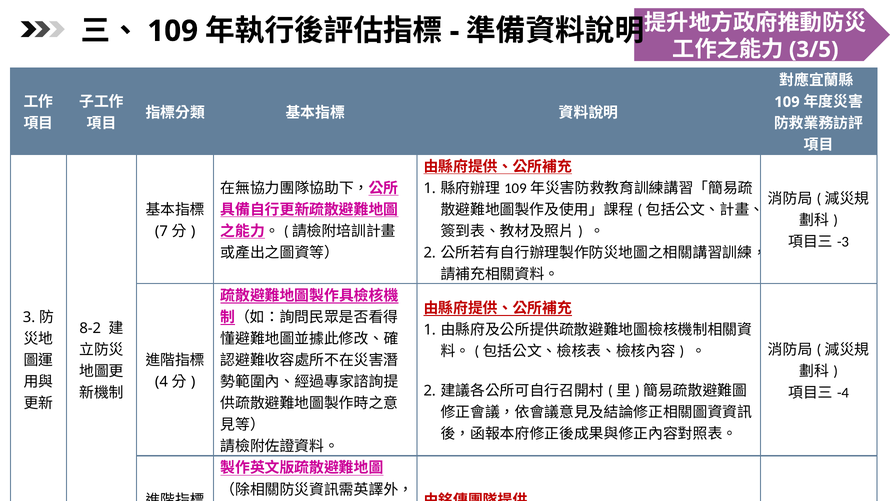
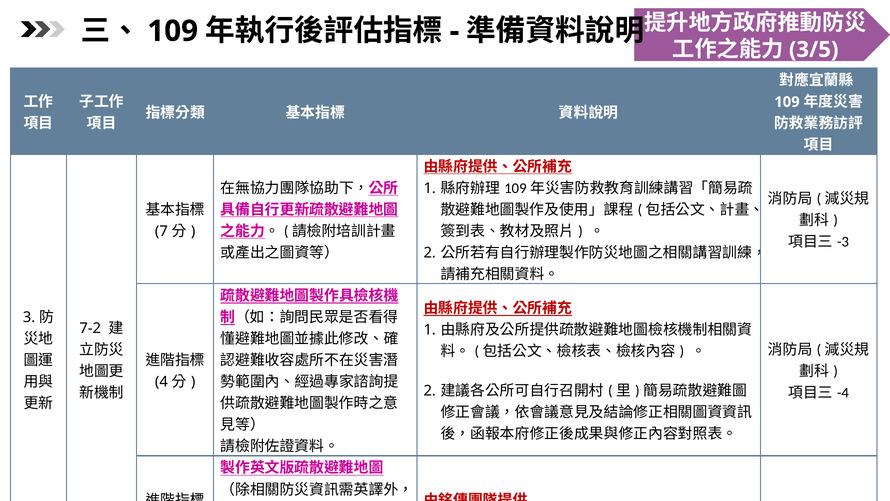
8-2: 8-2 -> 7-2
